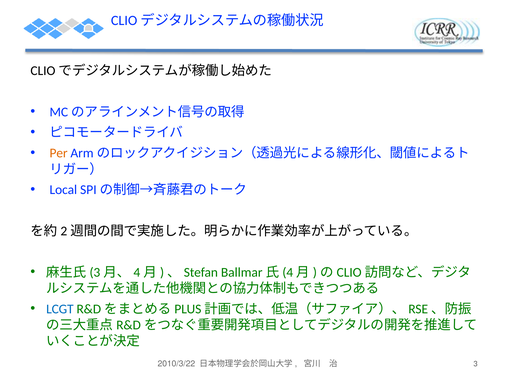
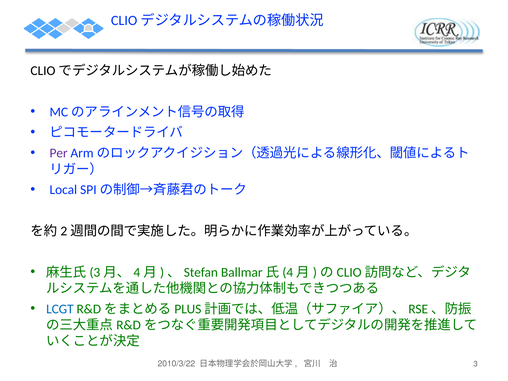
Per colour: orange -> purple
